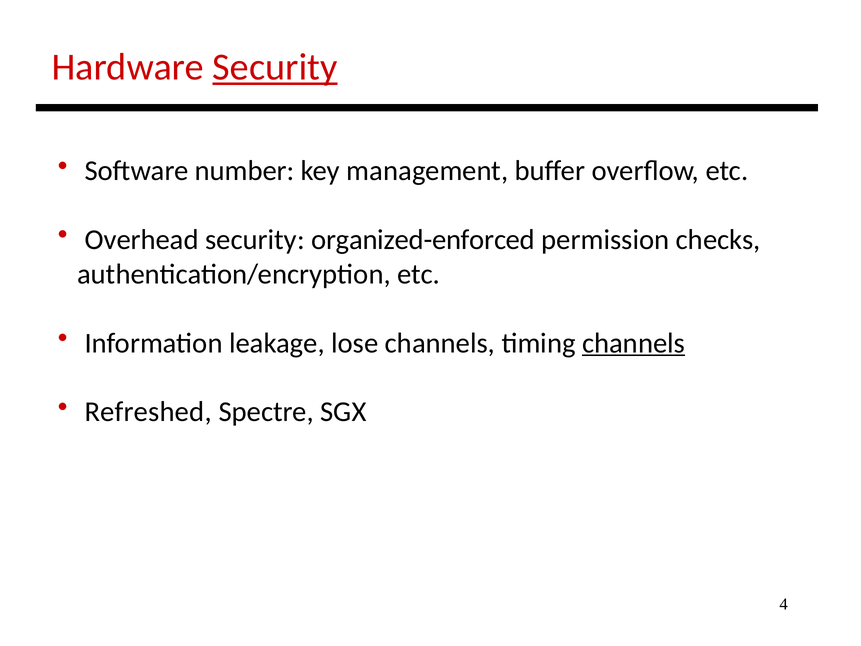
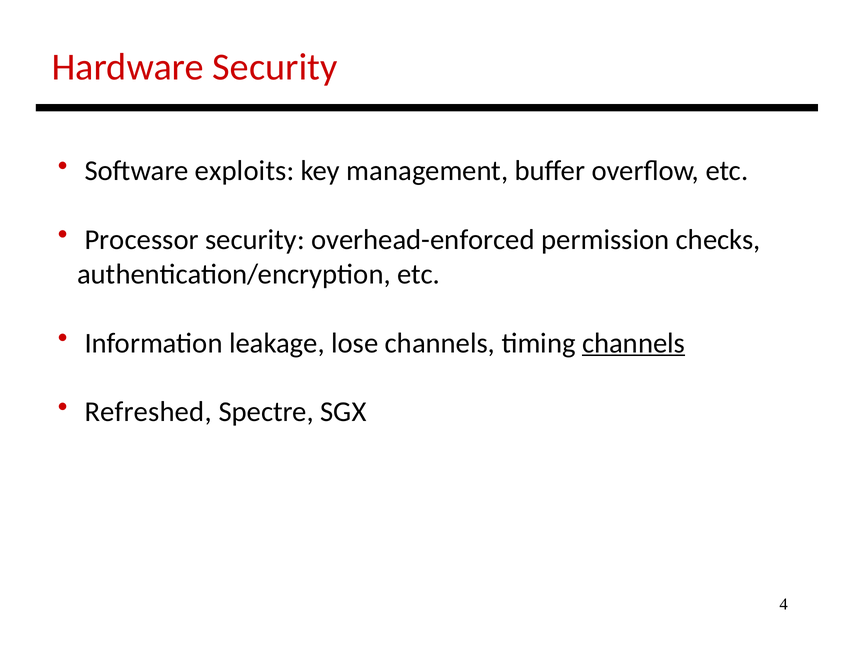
Security at (275, 67) underline: present -> none
number: number -> exploits
Overhead: Overhead -> Processor
organized-enforced: organized-enforced -> overhead-enforced
